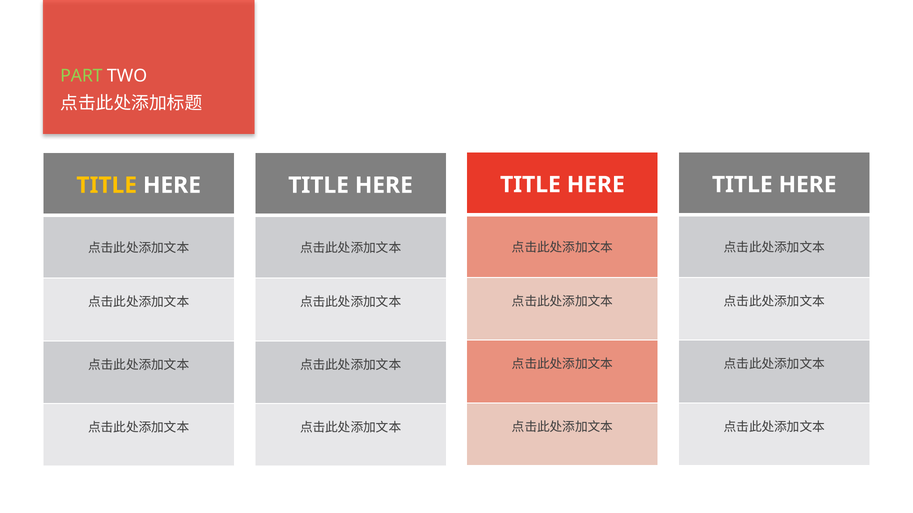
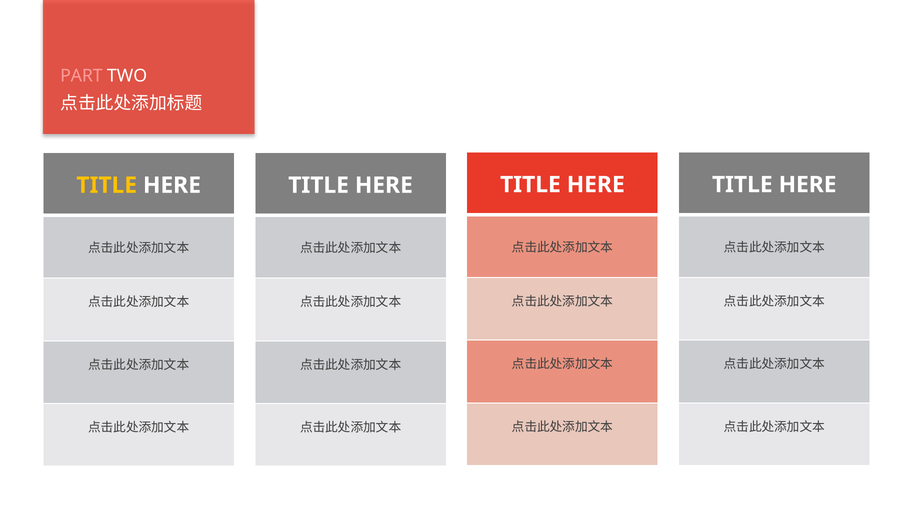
PART colour: light green -> pink
